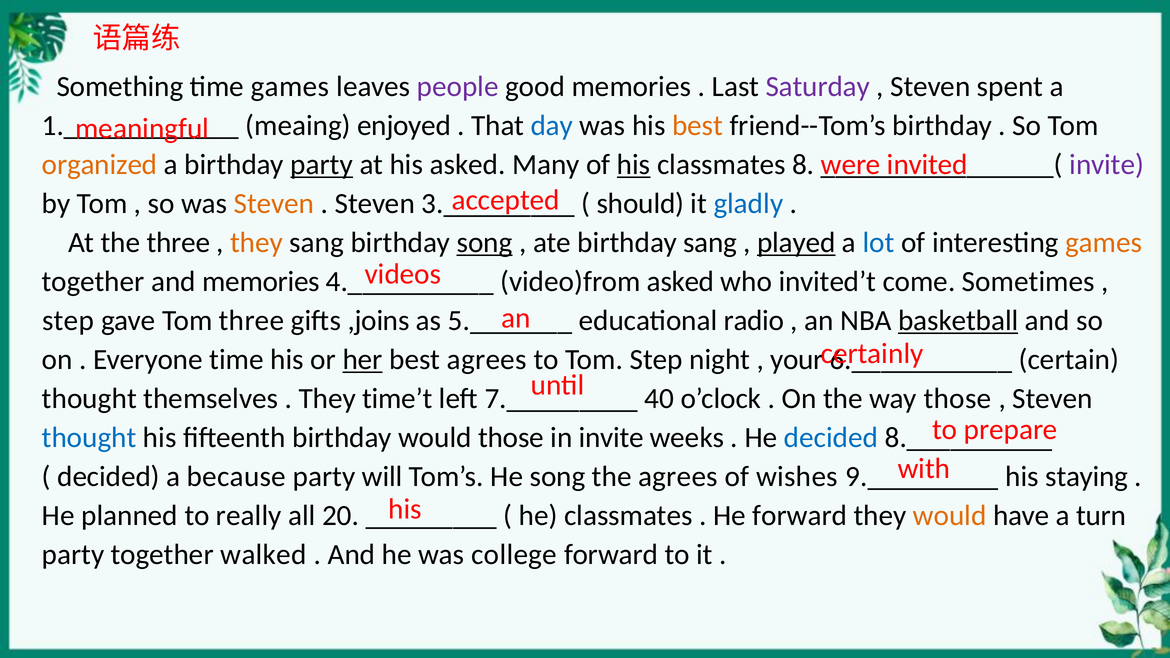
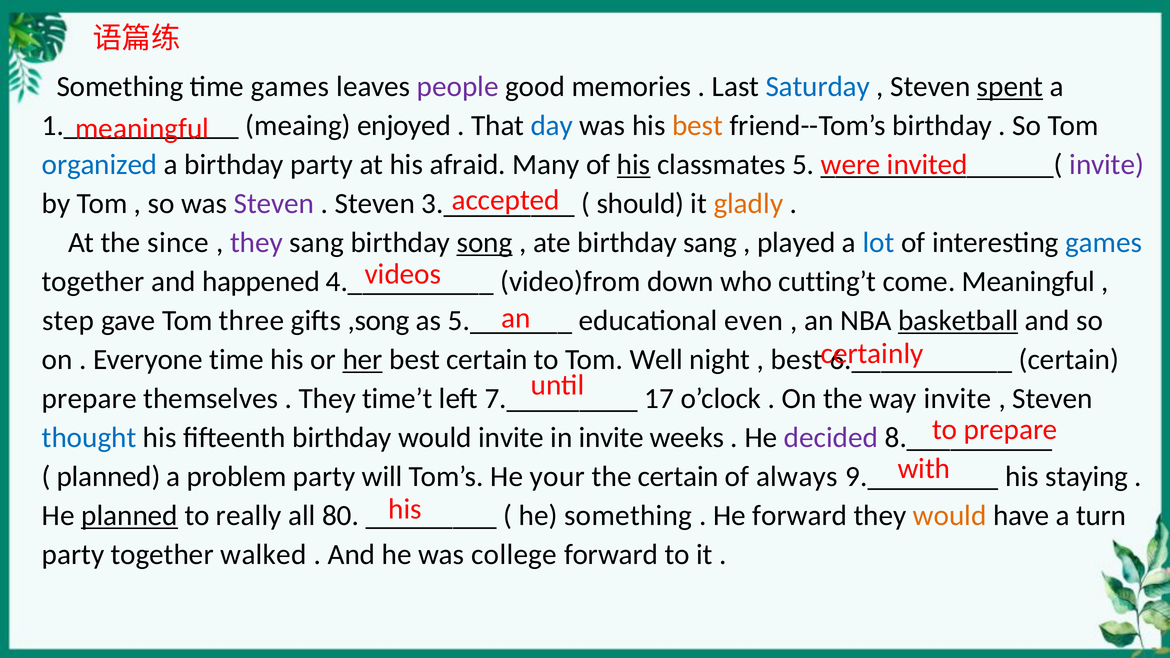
Saturday colour: purple -> blue
spent underline: none -> present
organized colour: orange -> blue
party at (322, 165) underline: present -> none
his asked: asked -> afraid
8: 8 -> 5
Steven at (274, 204) colour: orange -> purple
gladly colour: blue -> orange
the three: three -> since
they at (256, 243) colour: orange -> purple
played underline: present -> none
games at (1104, 243) colour: orange -> blue
and memories: memories -> happened
video)from asked: asked -> down
invited’t: invited’t -> cutting’t
come Sometimes: Sometimes -> Meaningful
,joins: ,joins -> ,song
radio: radio -> even
best agrees: agrees -> certain
Tom Step: Step -> Well
your at (797, 360): your -> best
thought at (89, 399): thought -> prepare
40: 40 -> 17
way those: those -> invite
would those: those -> invite
decided at (831, 438) colour: blue -> purple
decided at (109, 477): decided -> planned
because: because -> problem
He song: song -> your
the agrees: agrees -> certain
wishes: wishes -> always
planned at (130, 516) underline: none -> present
20: 20 -> 80
he classmates: classmates -> something
